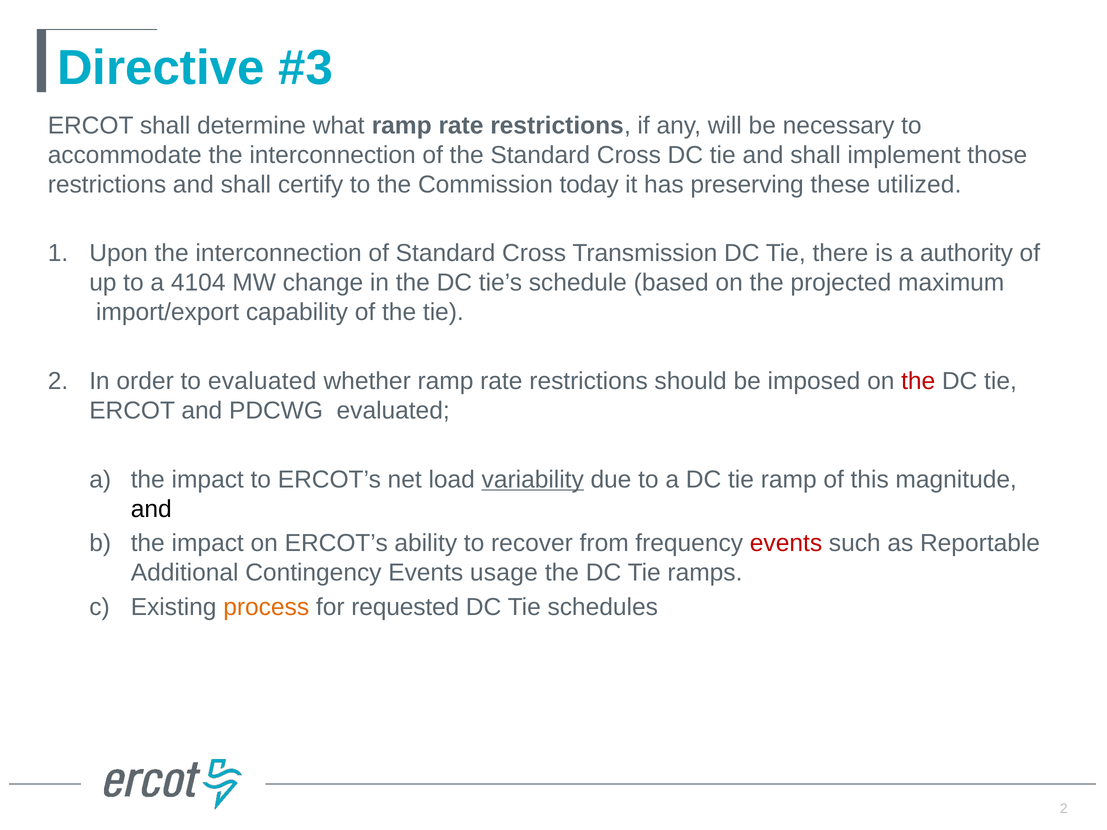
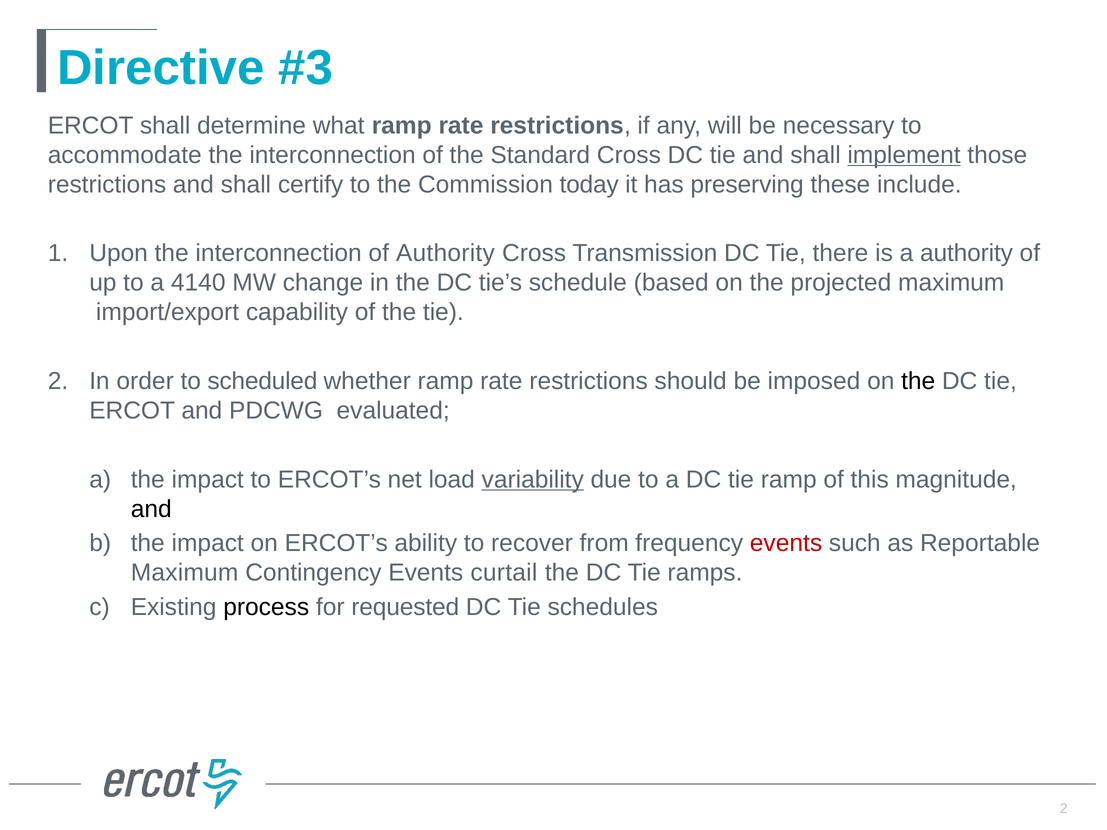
implement underline: none -> present
utilized: utilized -> include
of Standard: Standard -> Authority
4104: 4104 -> 4140
to evaluated: evaluated -> scheduled
the at (918, 381) colour: red -> black
Additional at (185, 573): Additional -> Maximum
usage: usage -> curtail
process colour: orange -> black
